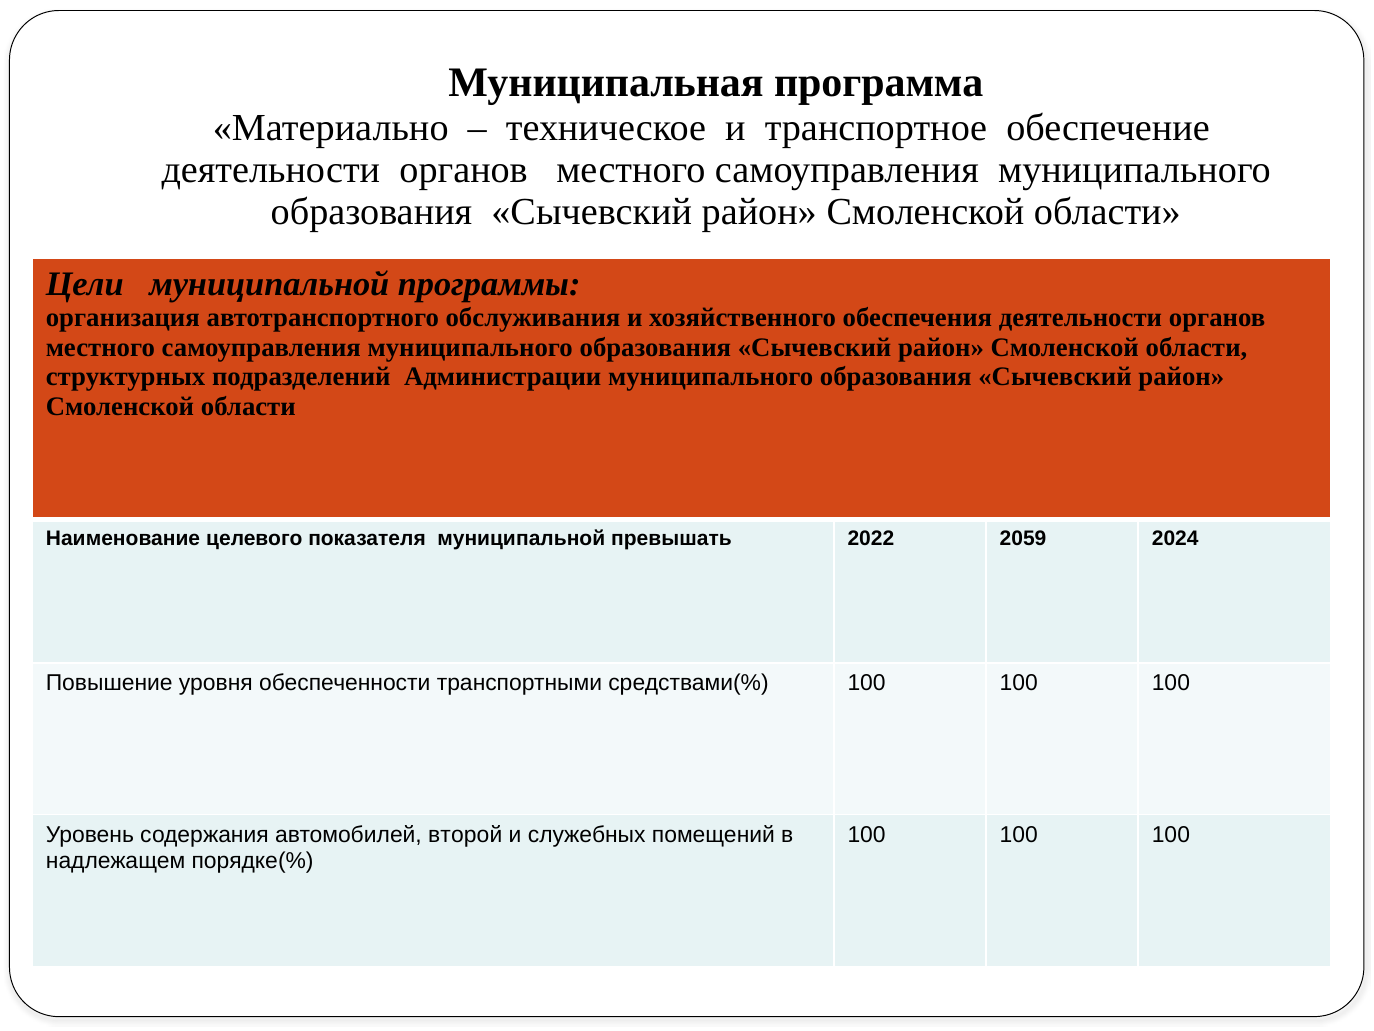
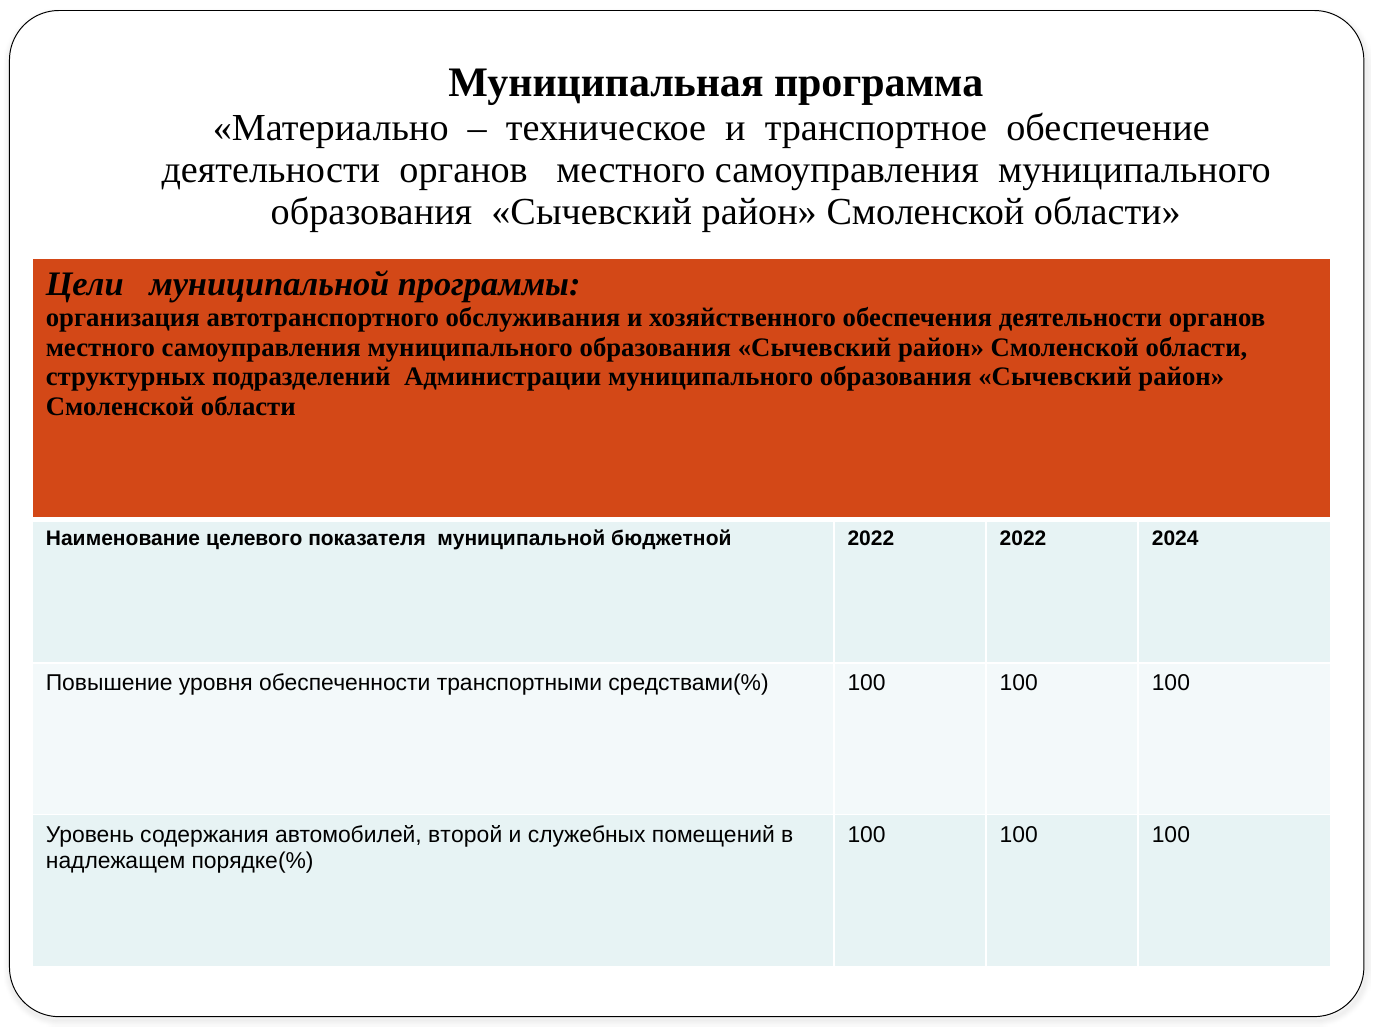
превышать: превышать -> бюджетной
2022 2059: 2059 -> 2022
